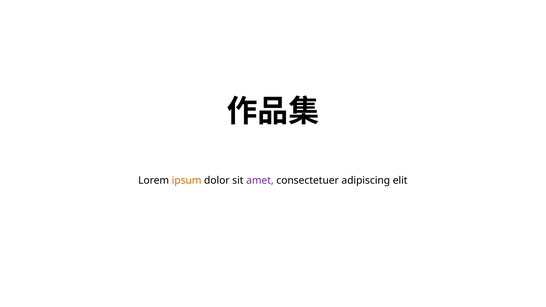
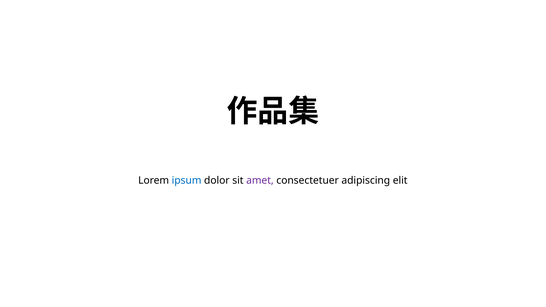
ipsum colour: orange -> blue
